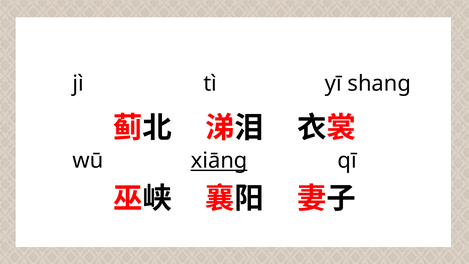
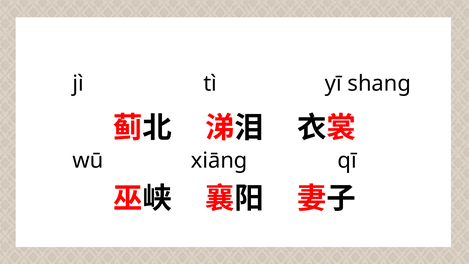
xiāng underline: present -> none
